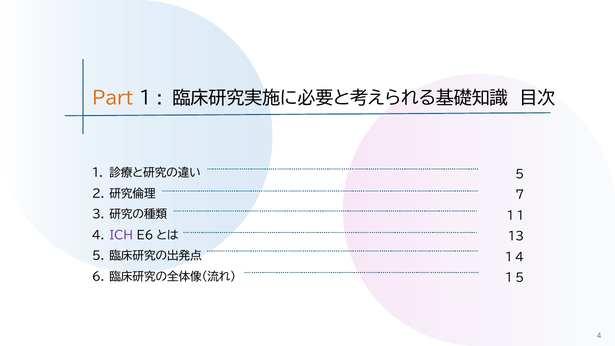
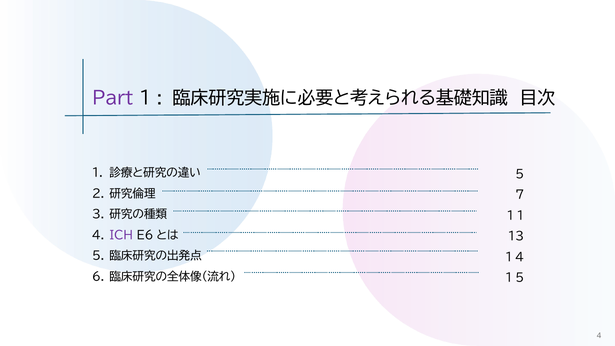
Part colour: orange -> purple
